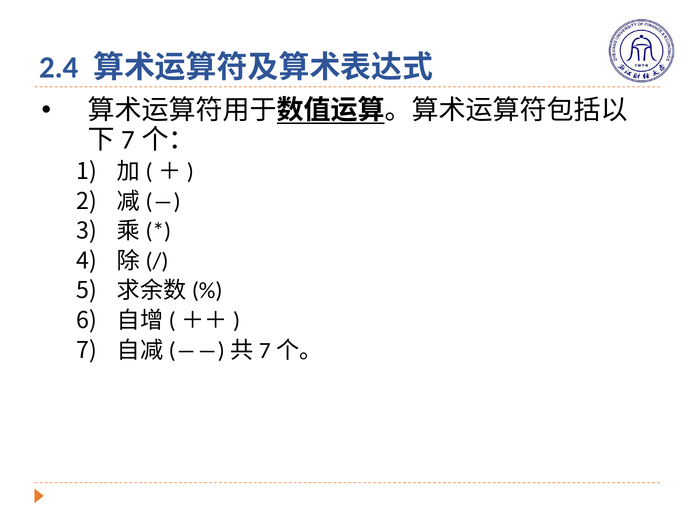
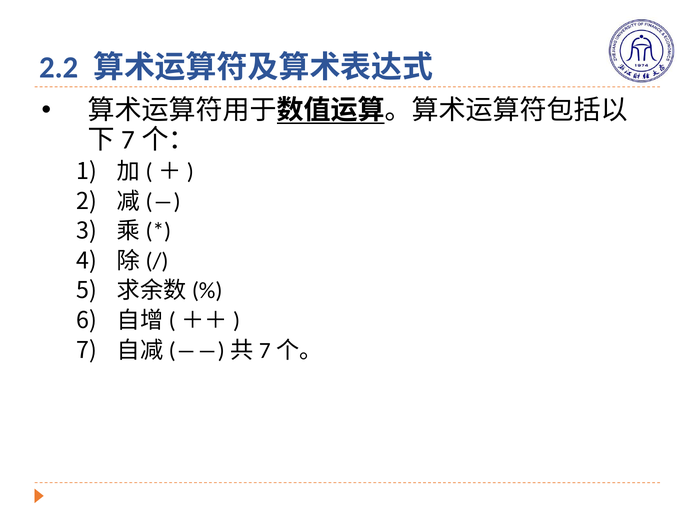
2.4: 2.4 -> 2.2
